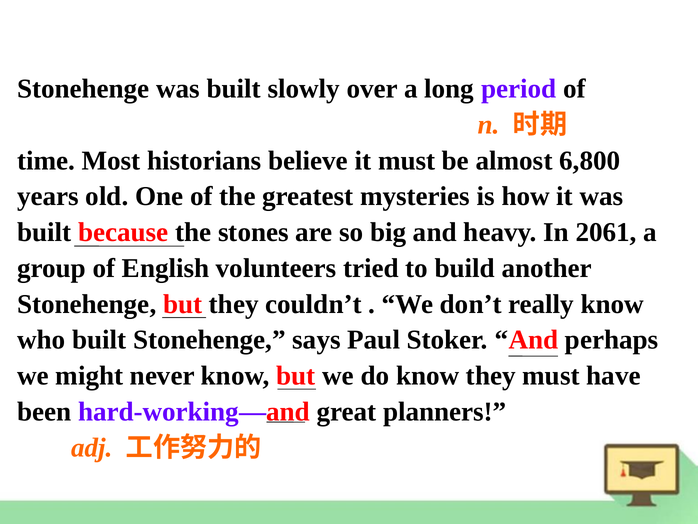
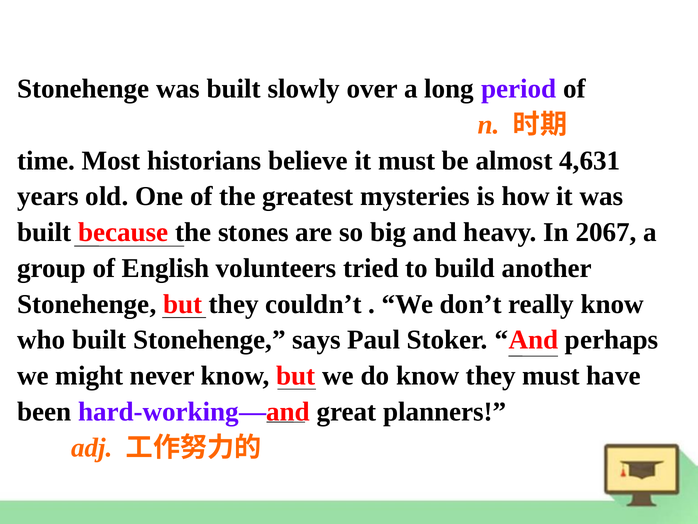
6,800: 6,800 -> 4,631
2061: 2061 -> 2067
